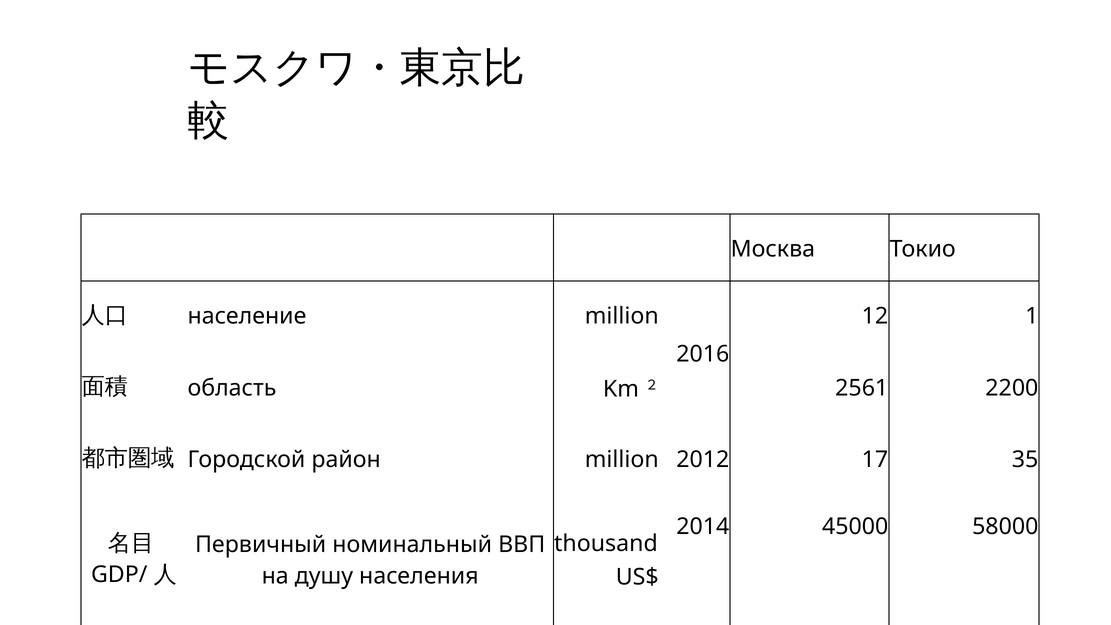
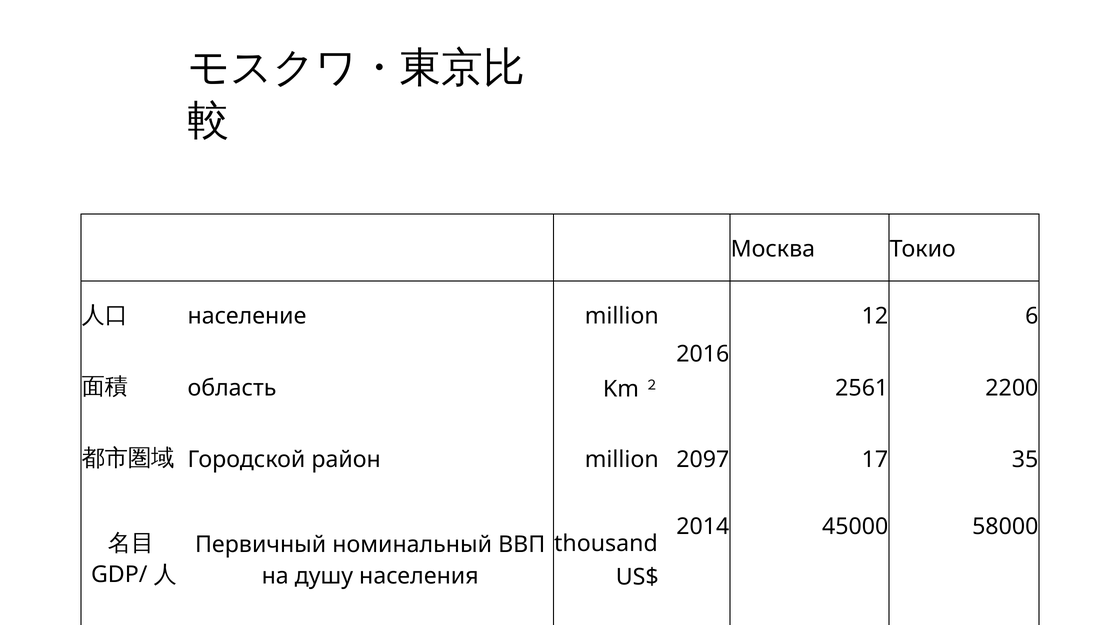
1: 1 -> 6
2012: 2012 -> 2097
